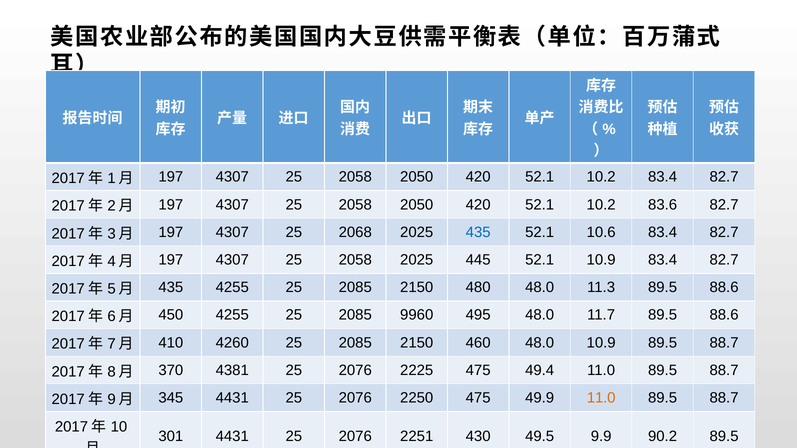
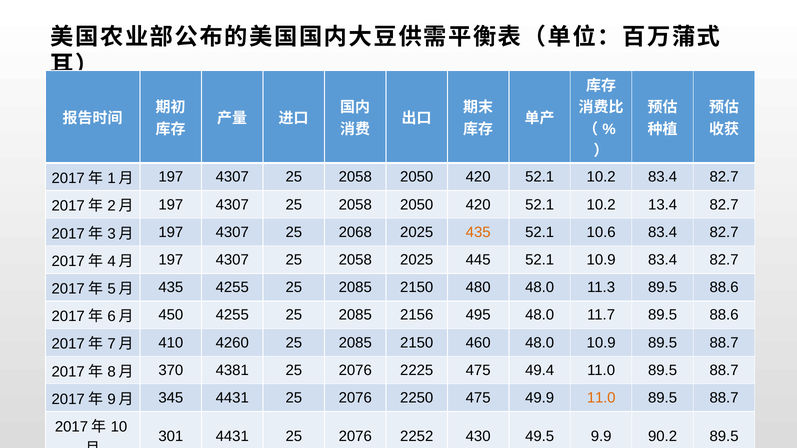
83.6: 83.6 -> 13.4
435 at (478, 232) colour: blue -> orange
9960: 9960 -> 2156
2251: 2251 -> 2252
